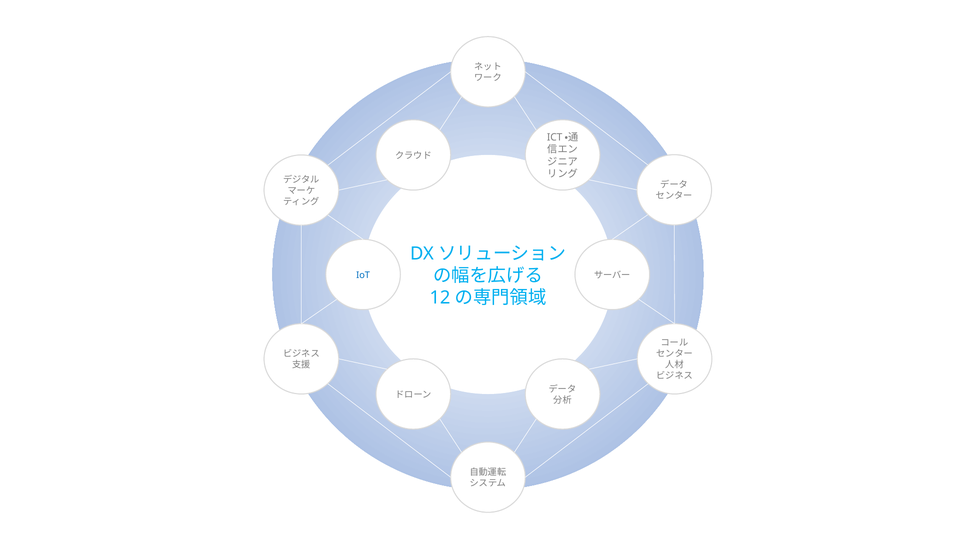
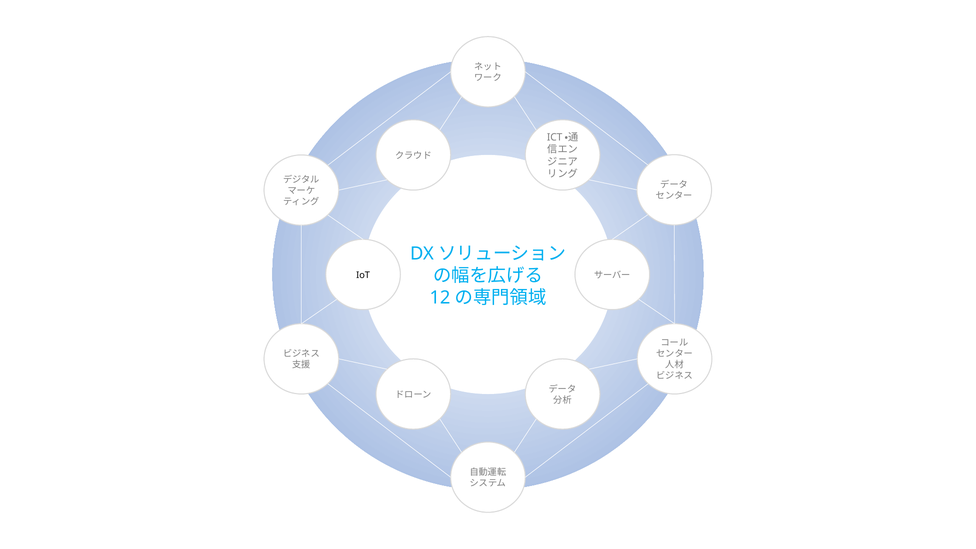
IoT colour: blue -> black
